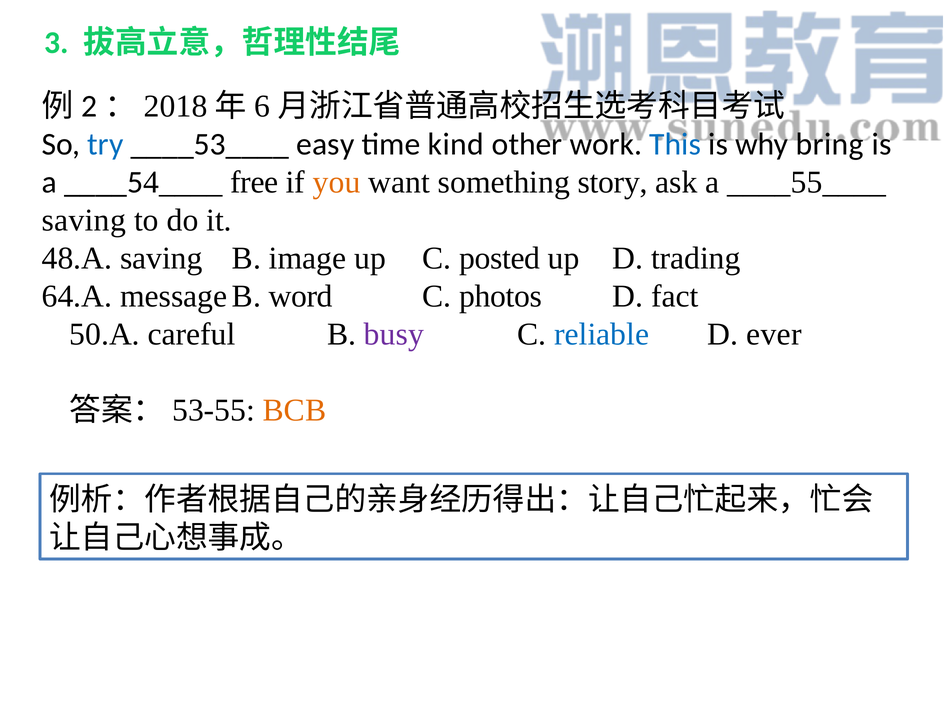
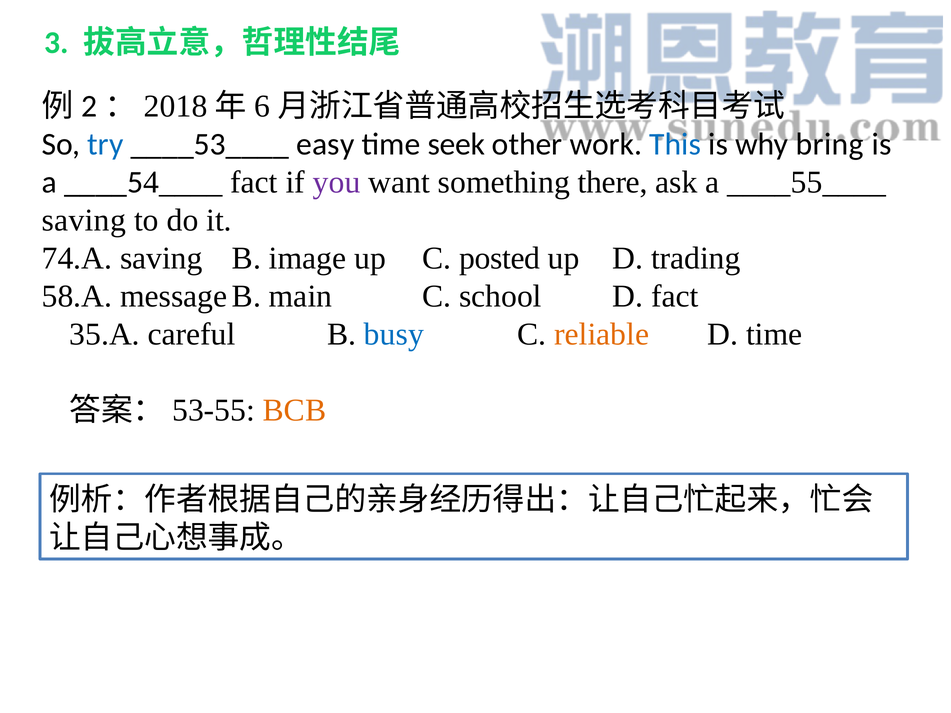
kind: kind -> seek
____54____ free: free -> fact
you colour: orange -> purple
story: story -> there
48.A: 48.A -> 74.A
64.A: 64.A -> 58.A
word: word -> main
photos: photos -> school
50.A: 50.A -> 35.A
busy colour: purple -> blue
reliable colour: blue -> orange
D ever: ever -> time
